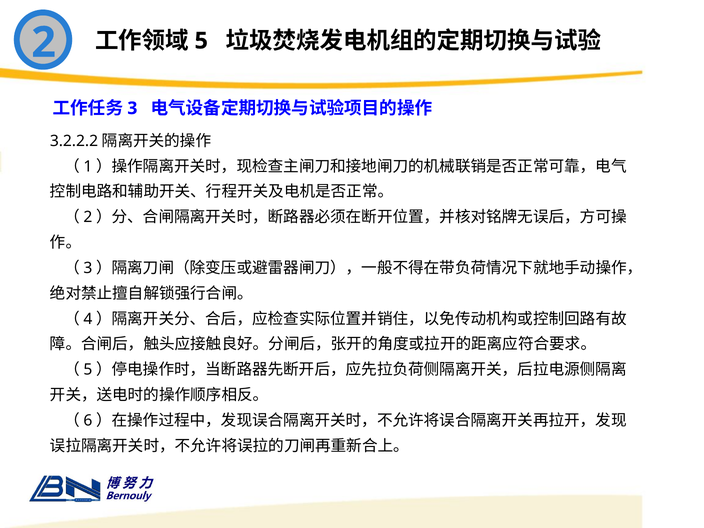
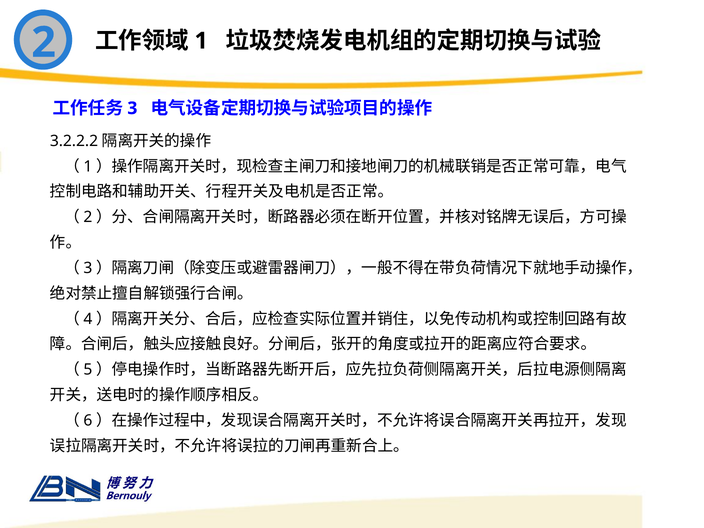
5: 5 -> 1
